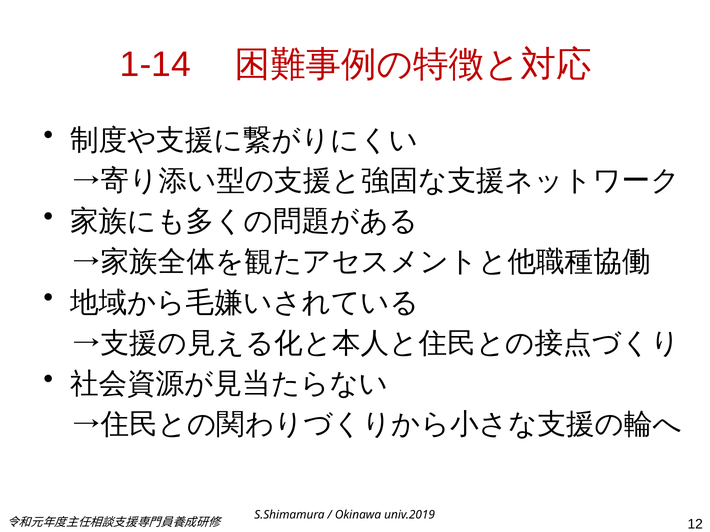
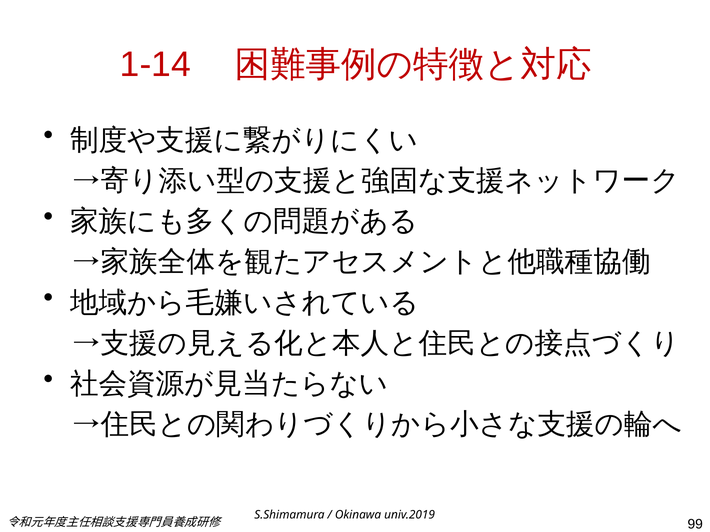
12: 12 -> 99
